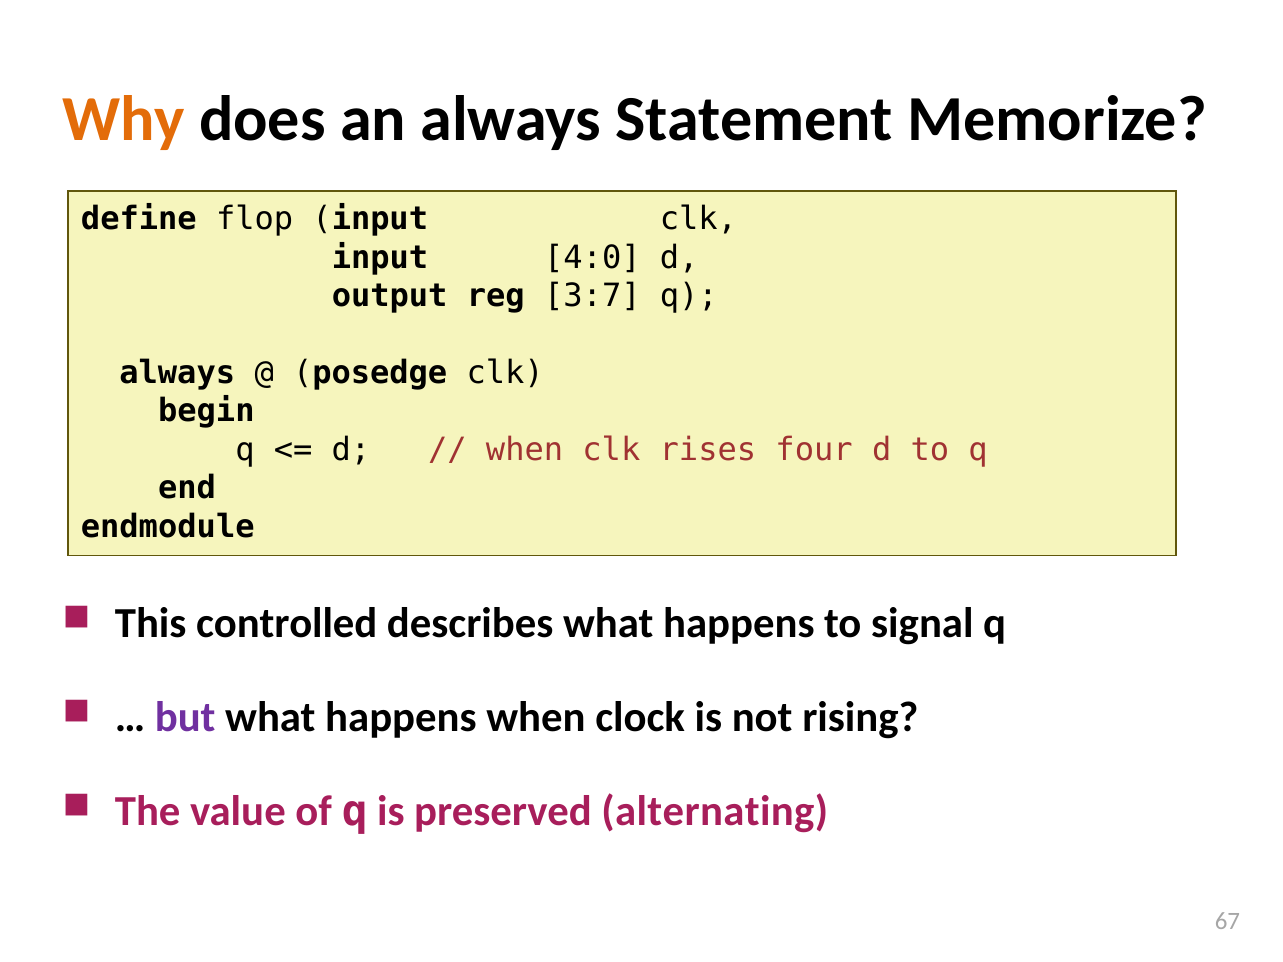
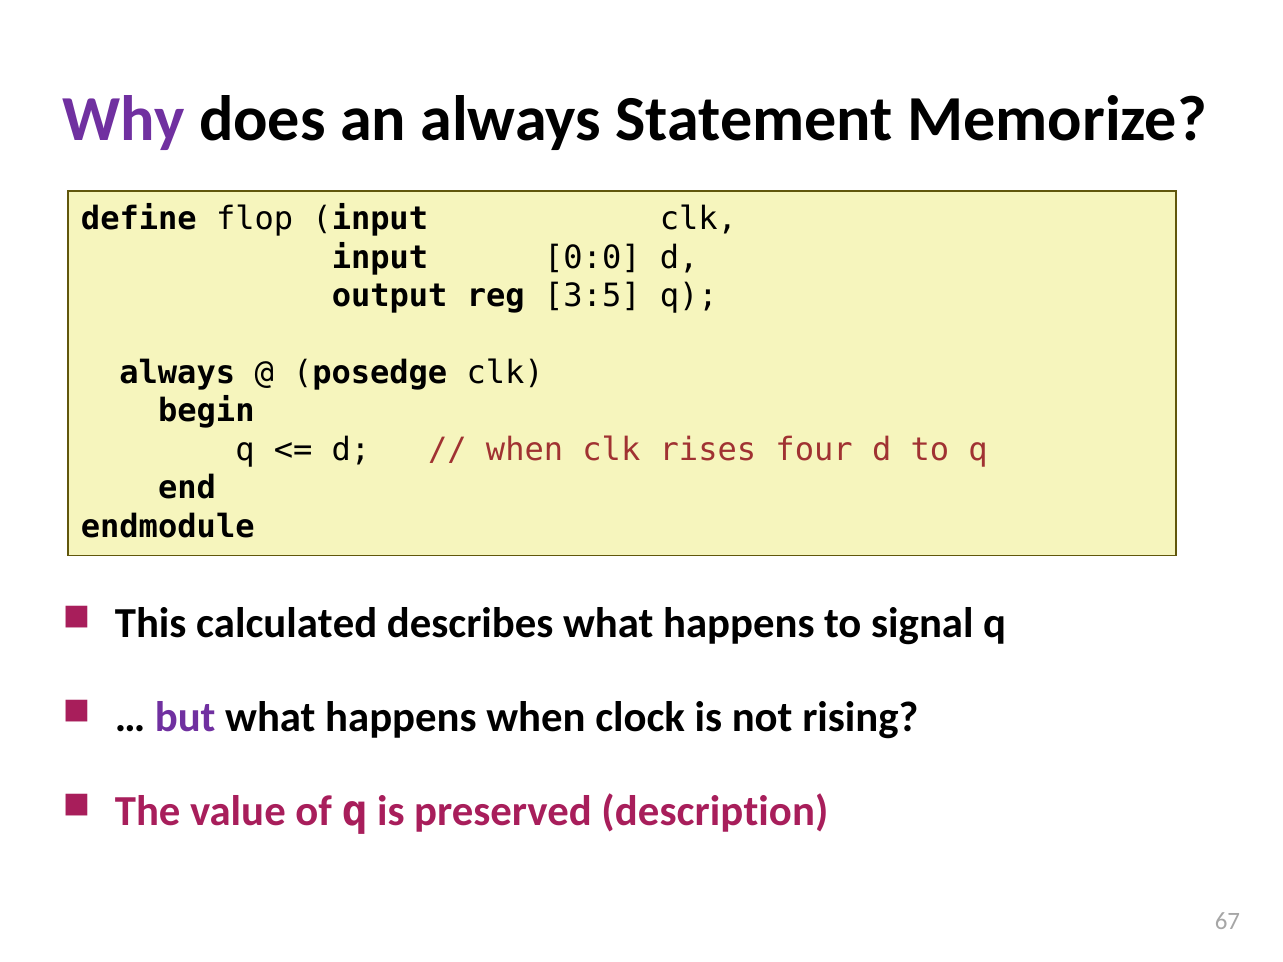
Why colour: orange -> purple
4:0: 4:0 -> 0:0
3:7: 3:7 -> 3:5
controlled: controlled -> calculated
alternating: alternating -> description
